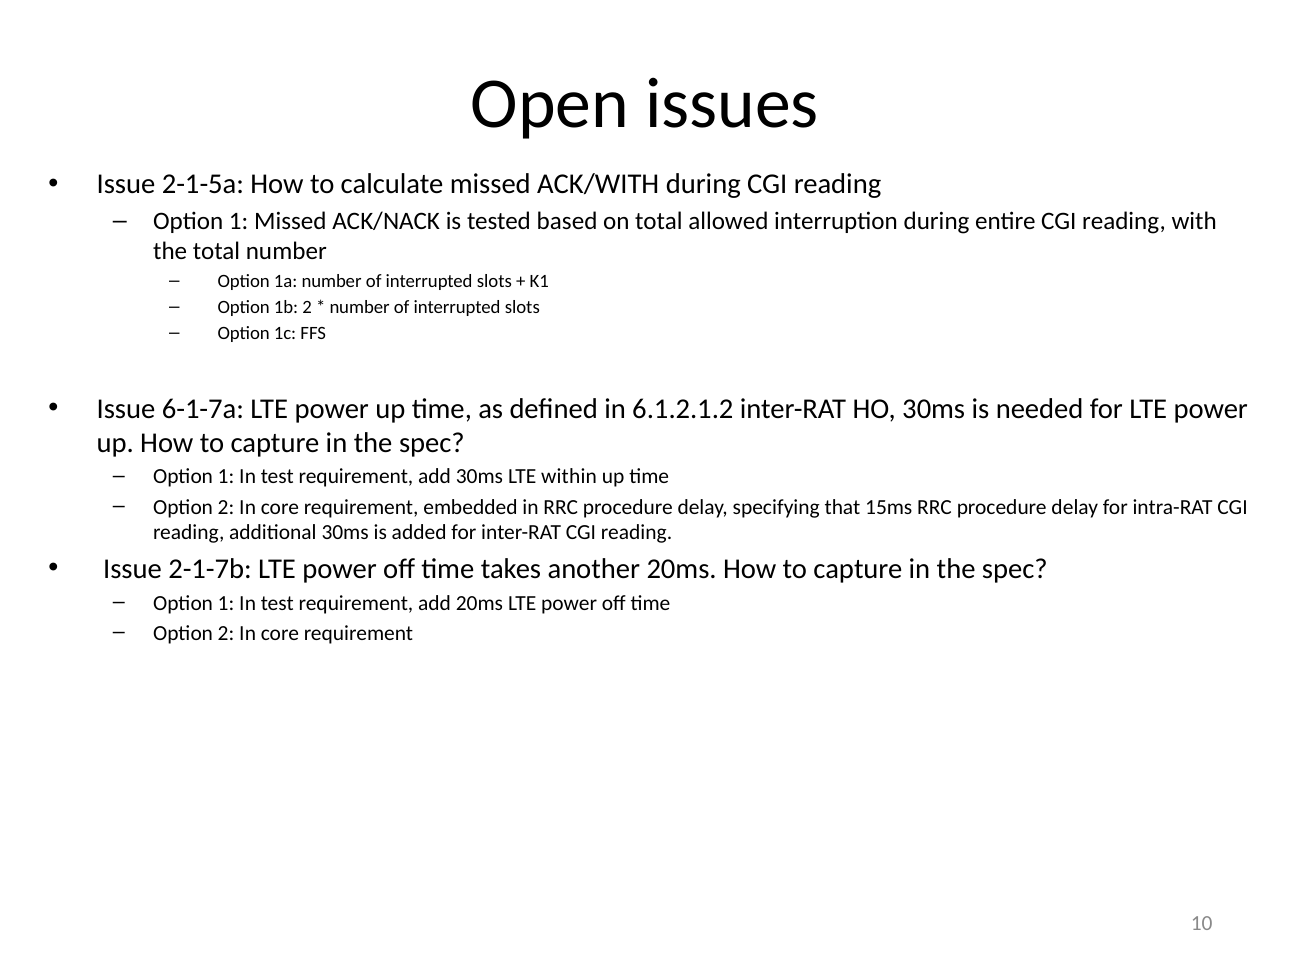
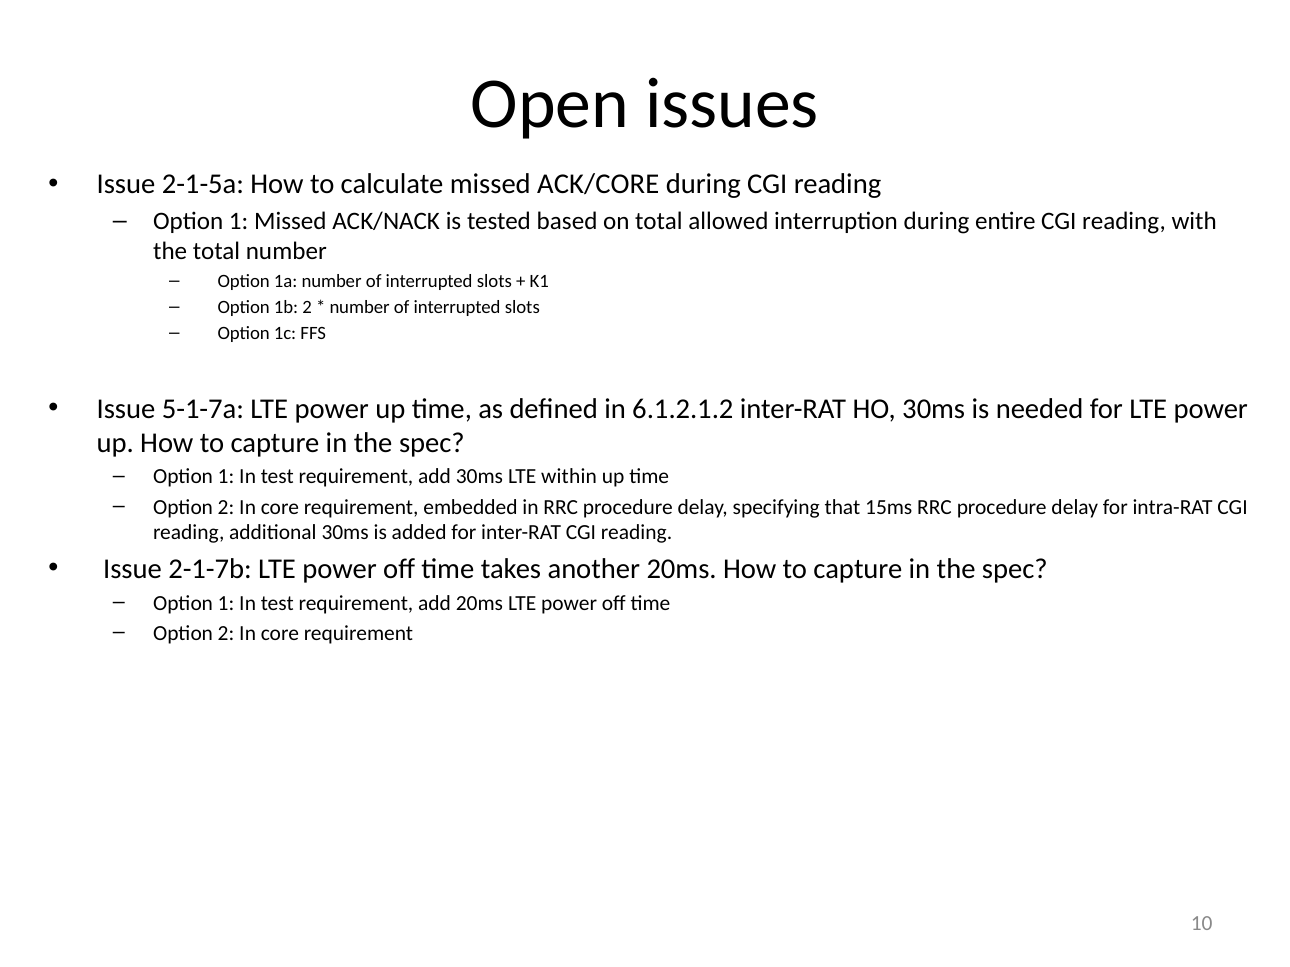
ACK/WITH: ACK/WITH -> ACK/CORE
6-1-7a: 6-1-7a -> 5-1-7a
